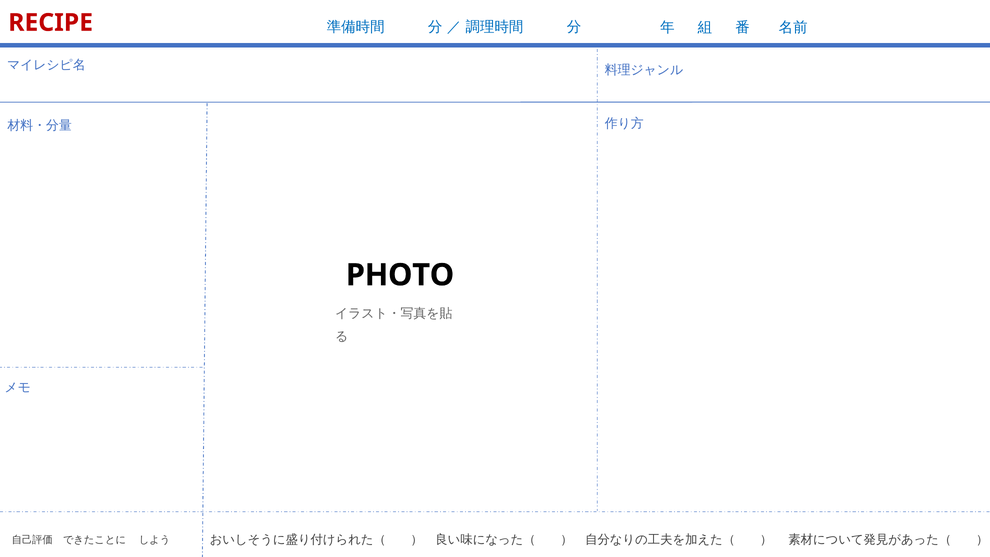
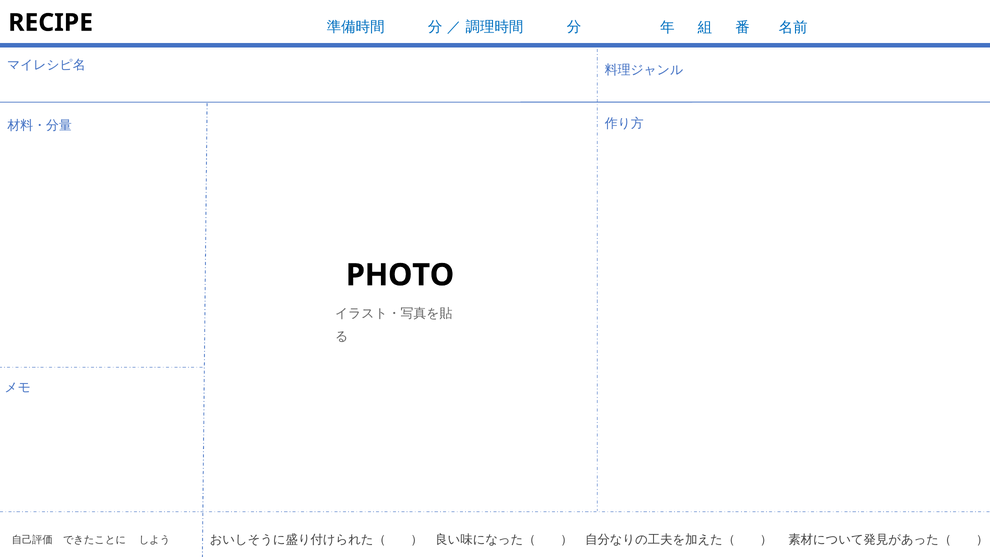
RECIPE colour: red -> black
